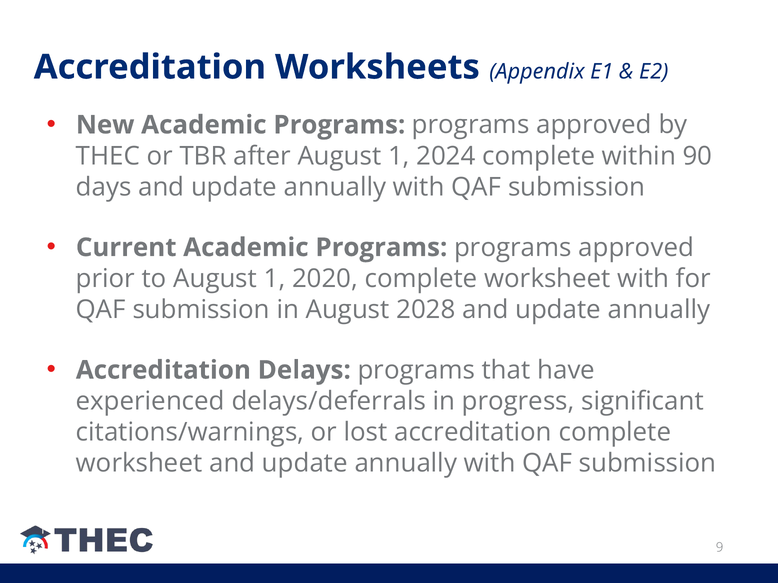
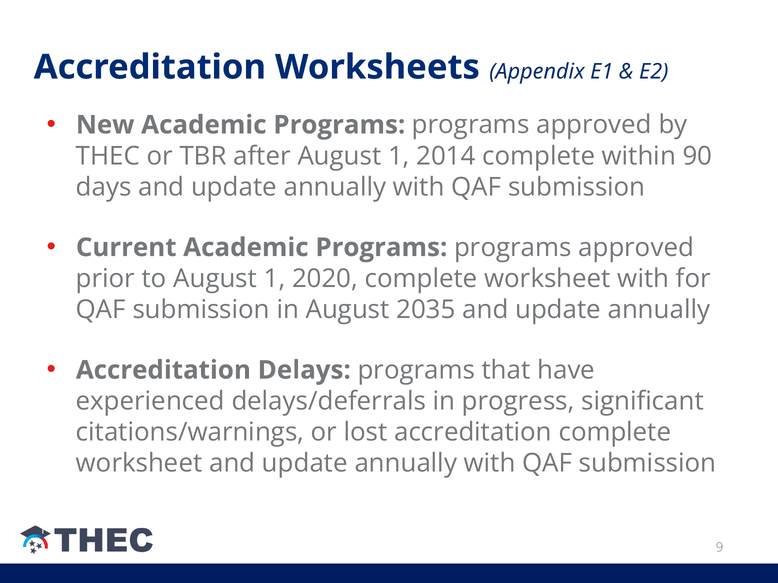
2024: 2024 -> 2014
2028: 2028 -> 2035
